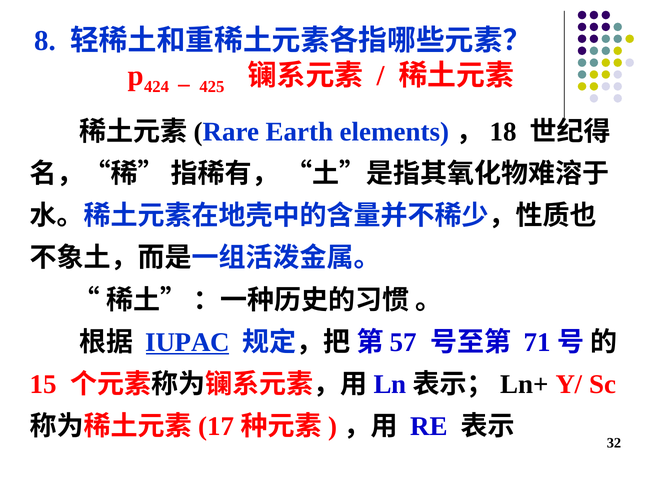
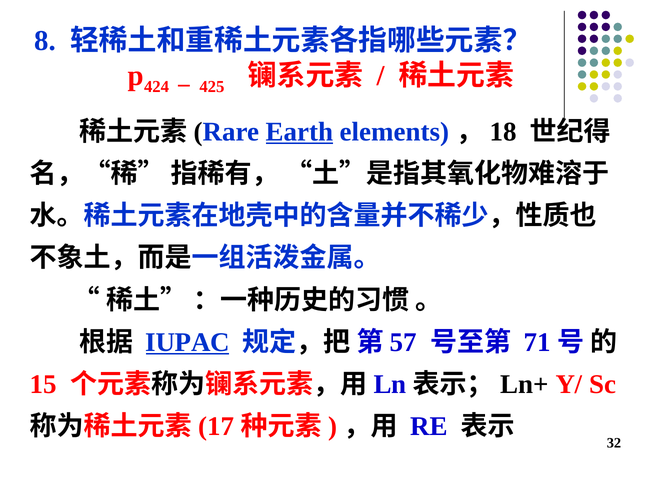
Earth underline: none -> present
